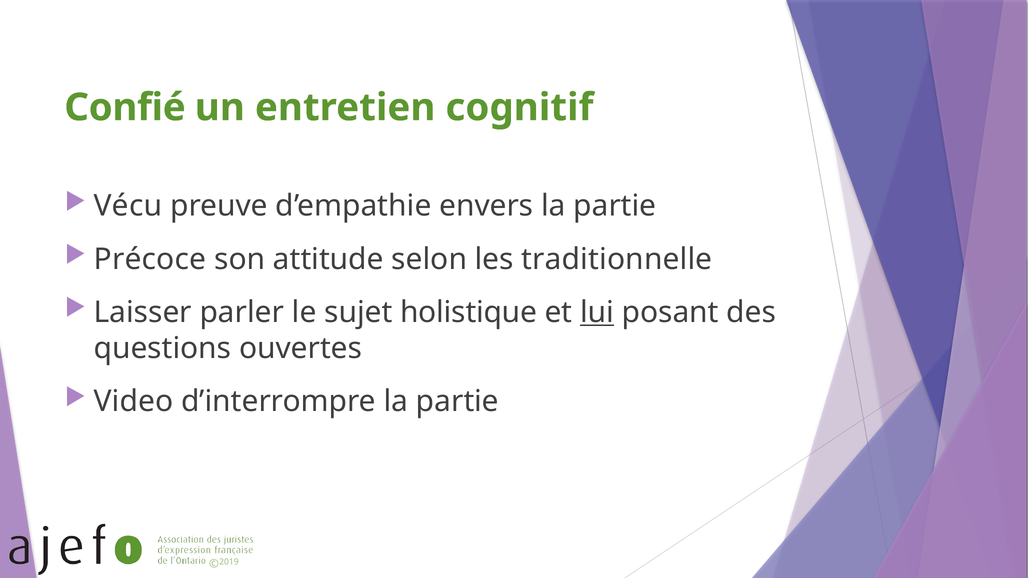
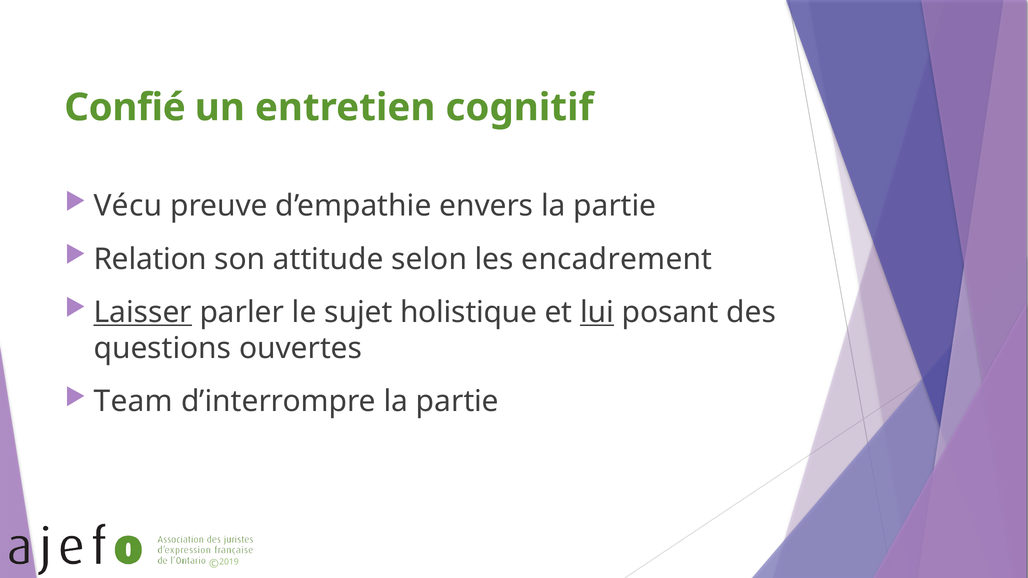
Précoce: Précoce -> Relation
traditionnelle: traditionnelle -> encadrement
Laisser underline: none -> present
Video: Video -> Team
